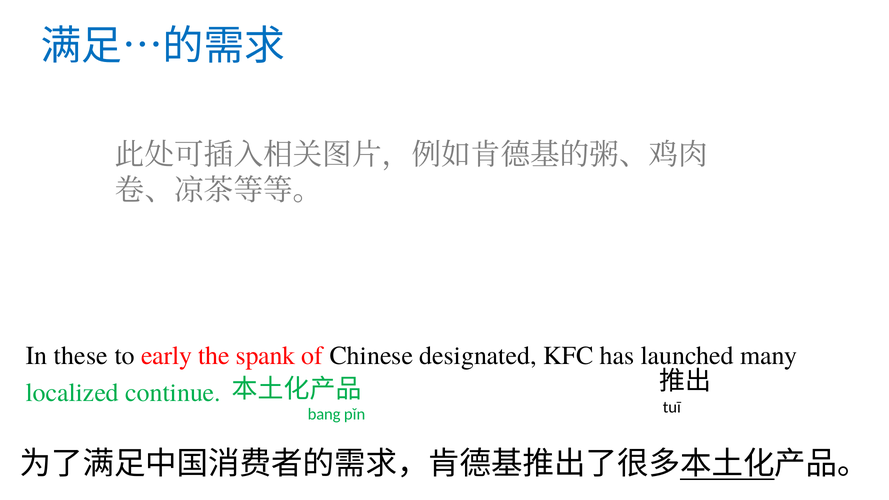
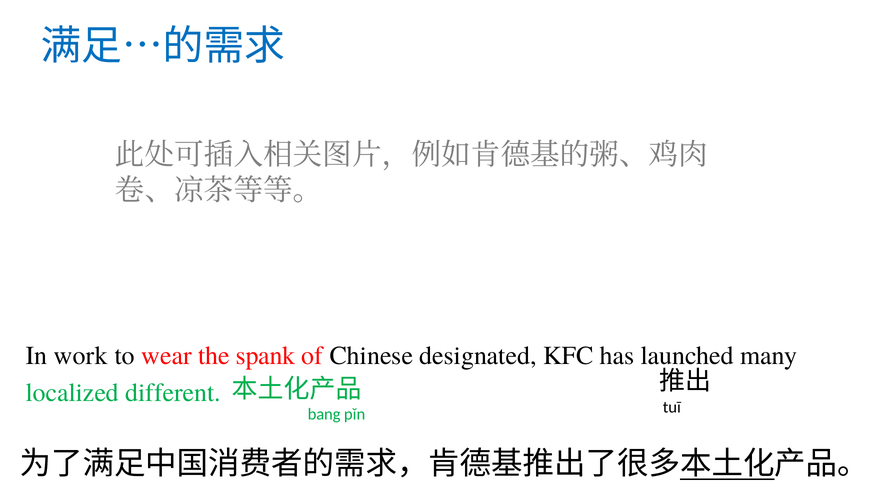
these: these -> work
early: early -> wear
continue: continue -> different
